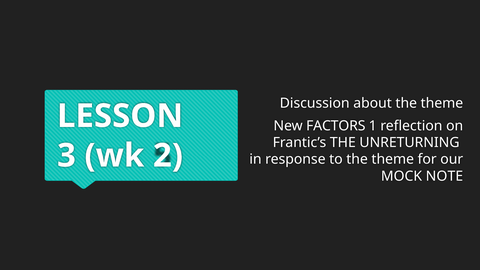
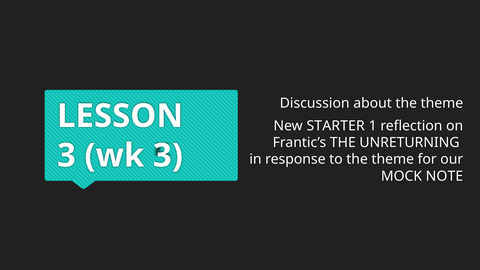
FACTORS: FACTORS -> STARTER
wk 2: 2 -> 3
